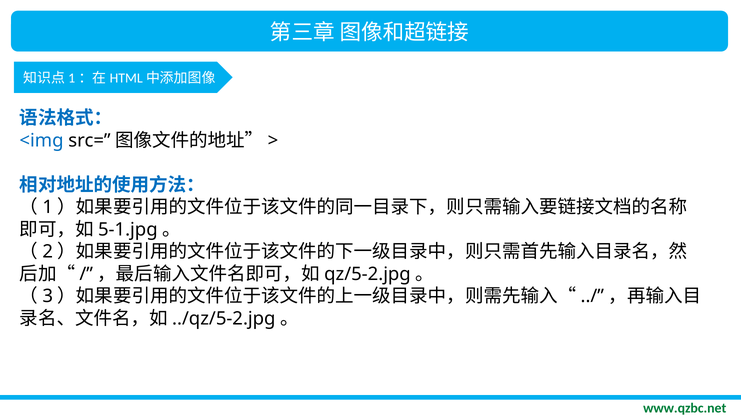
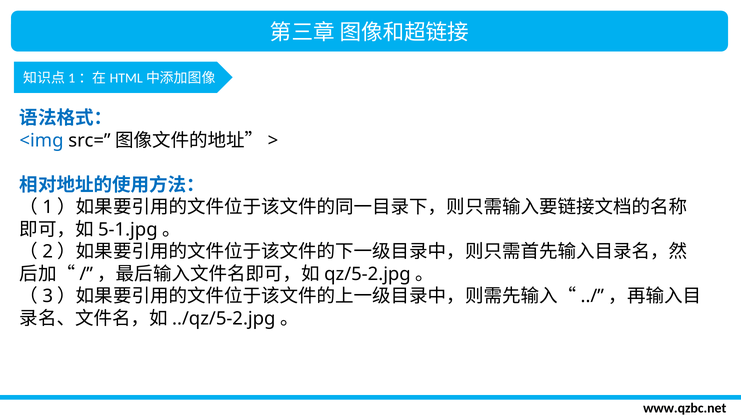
www.qzbc.net colour: green -> black
